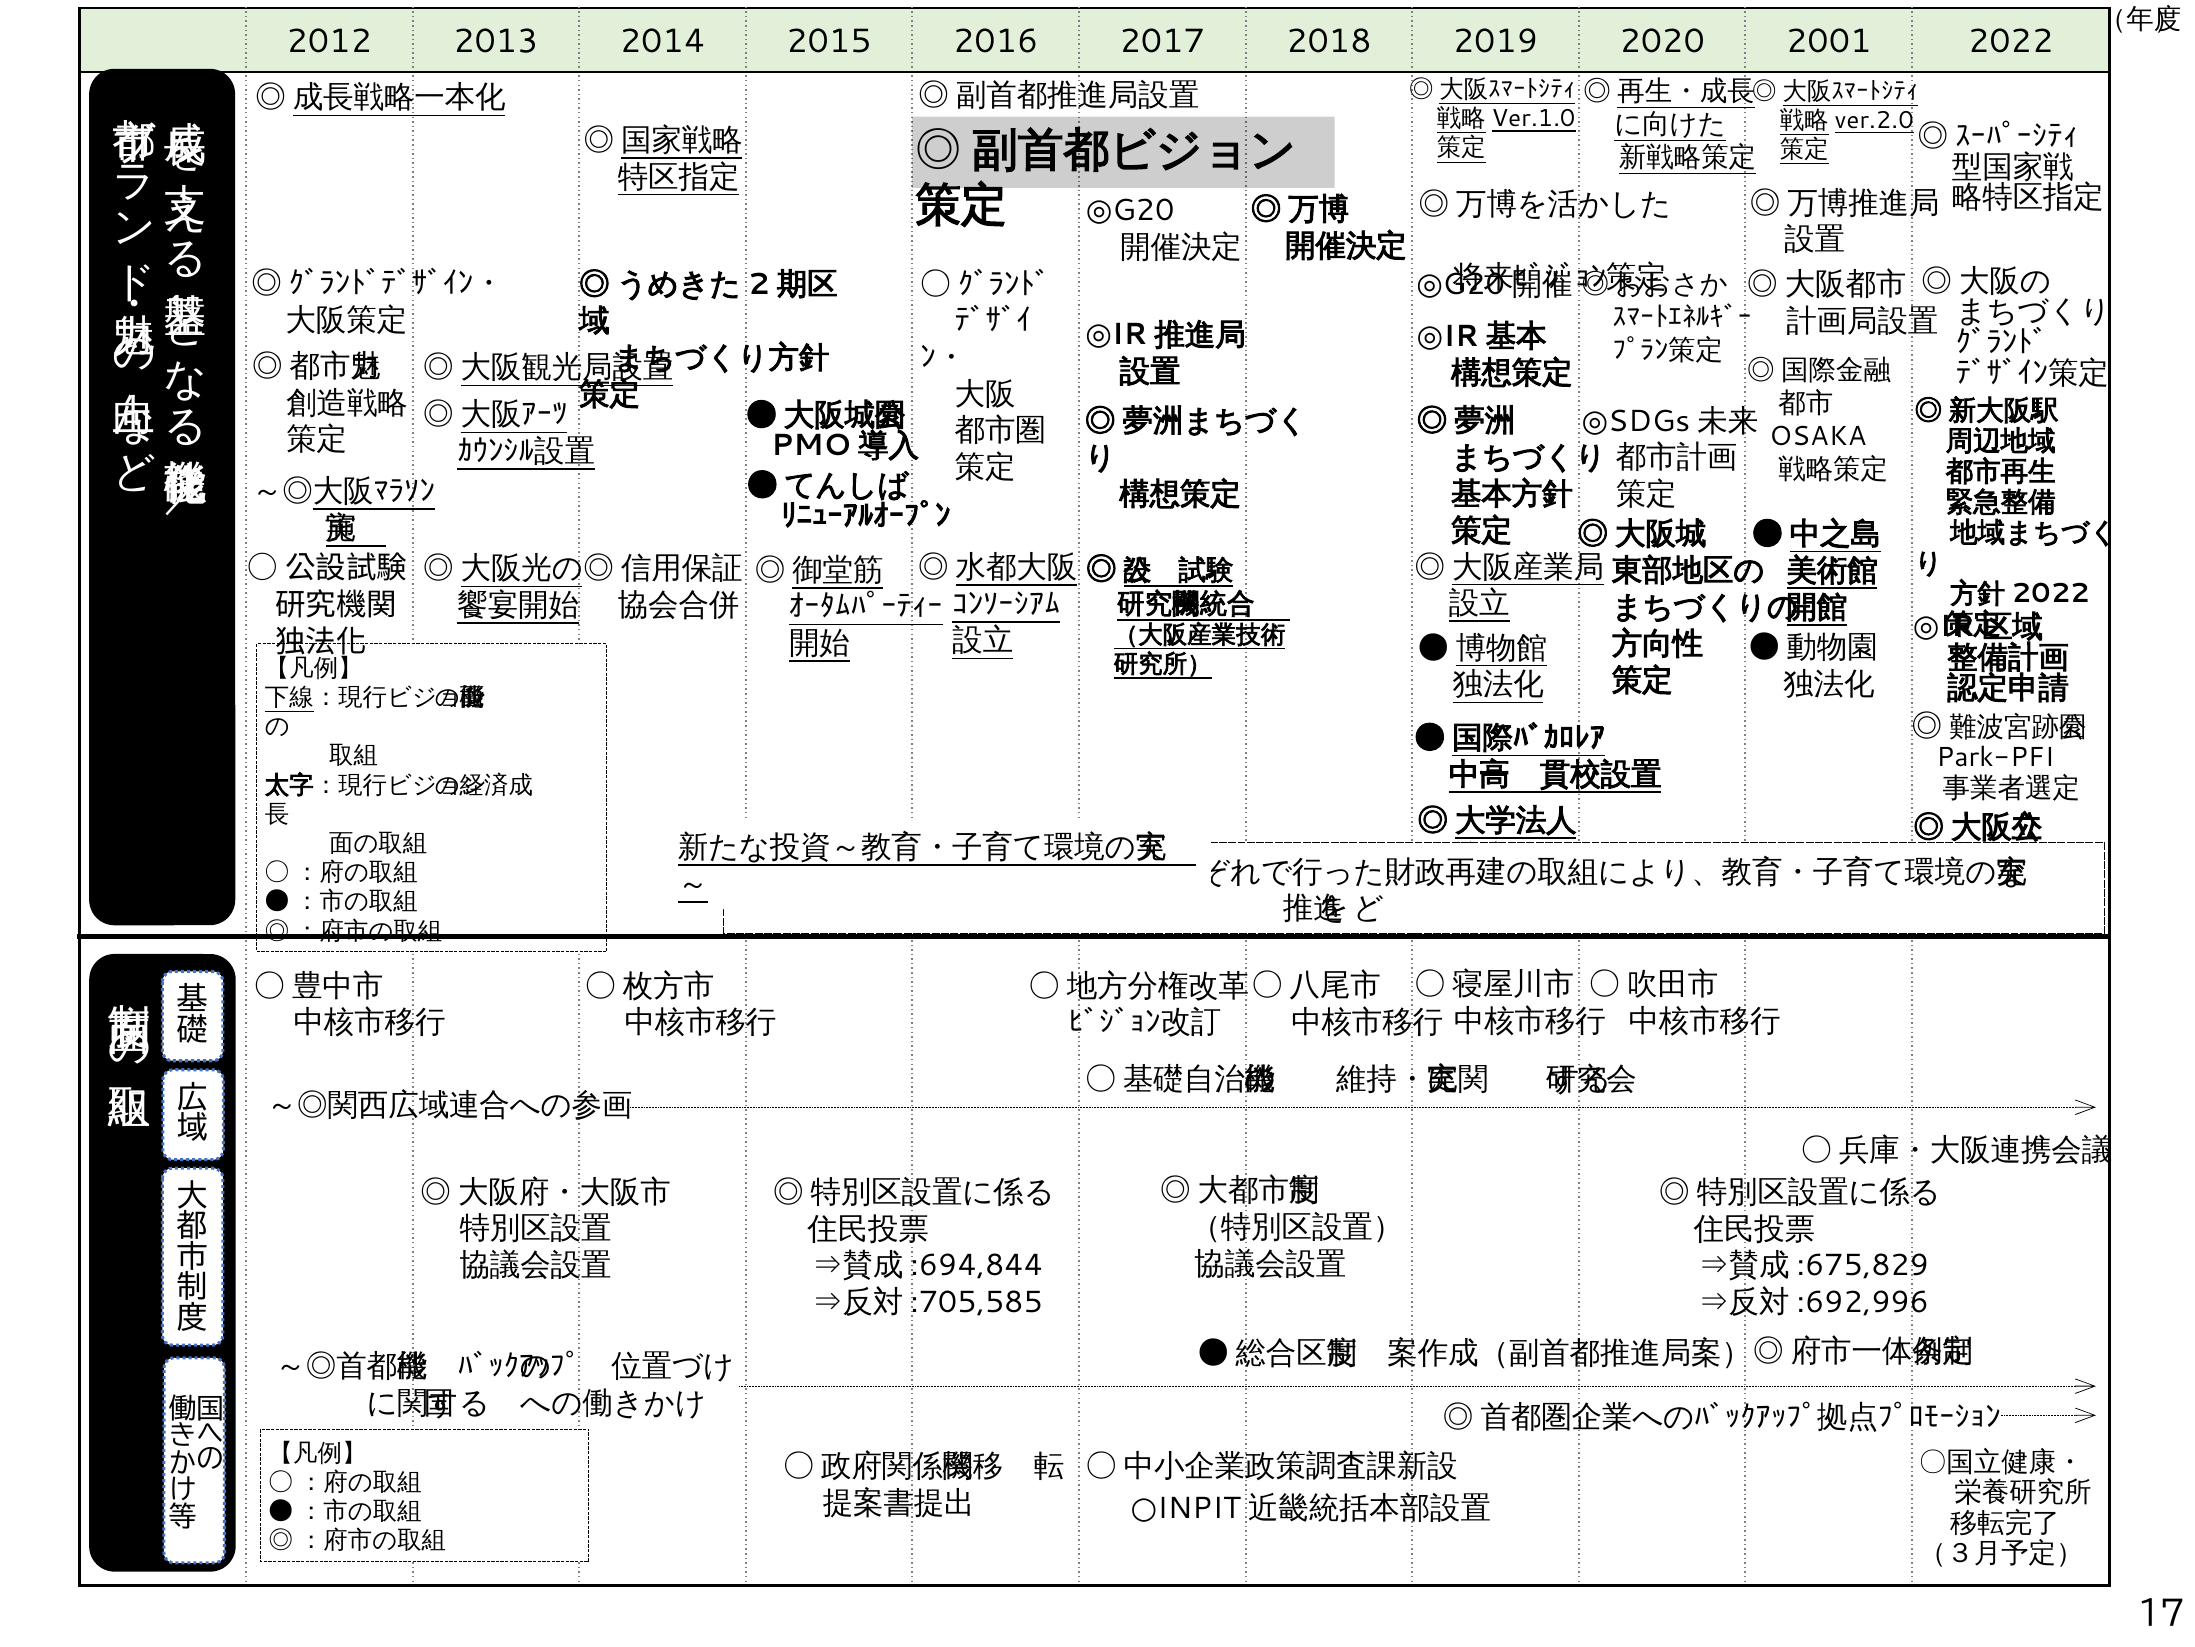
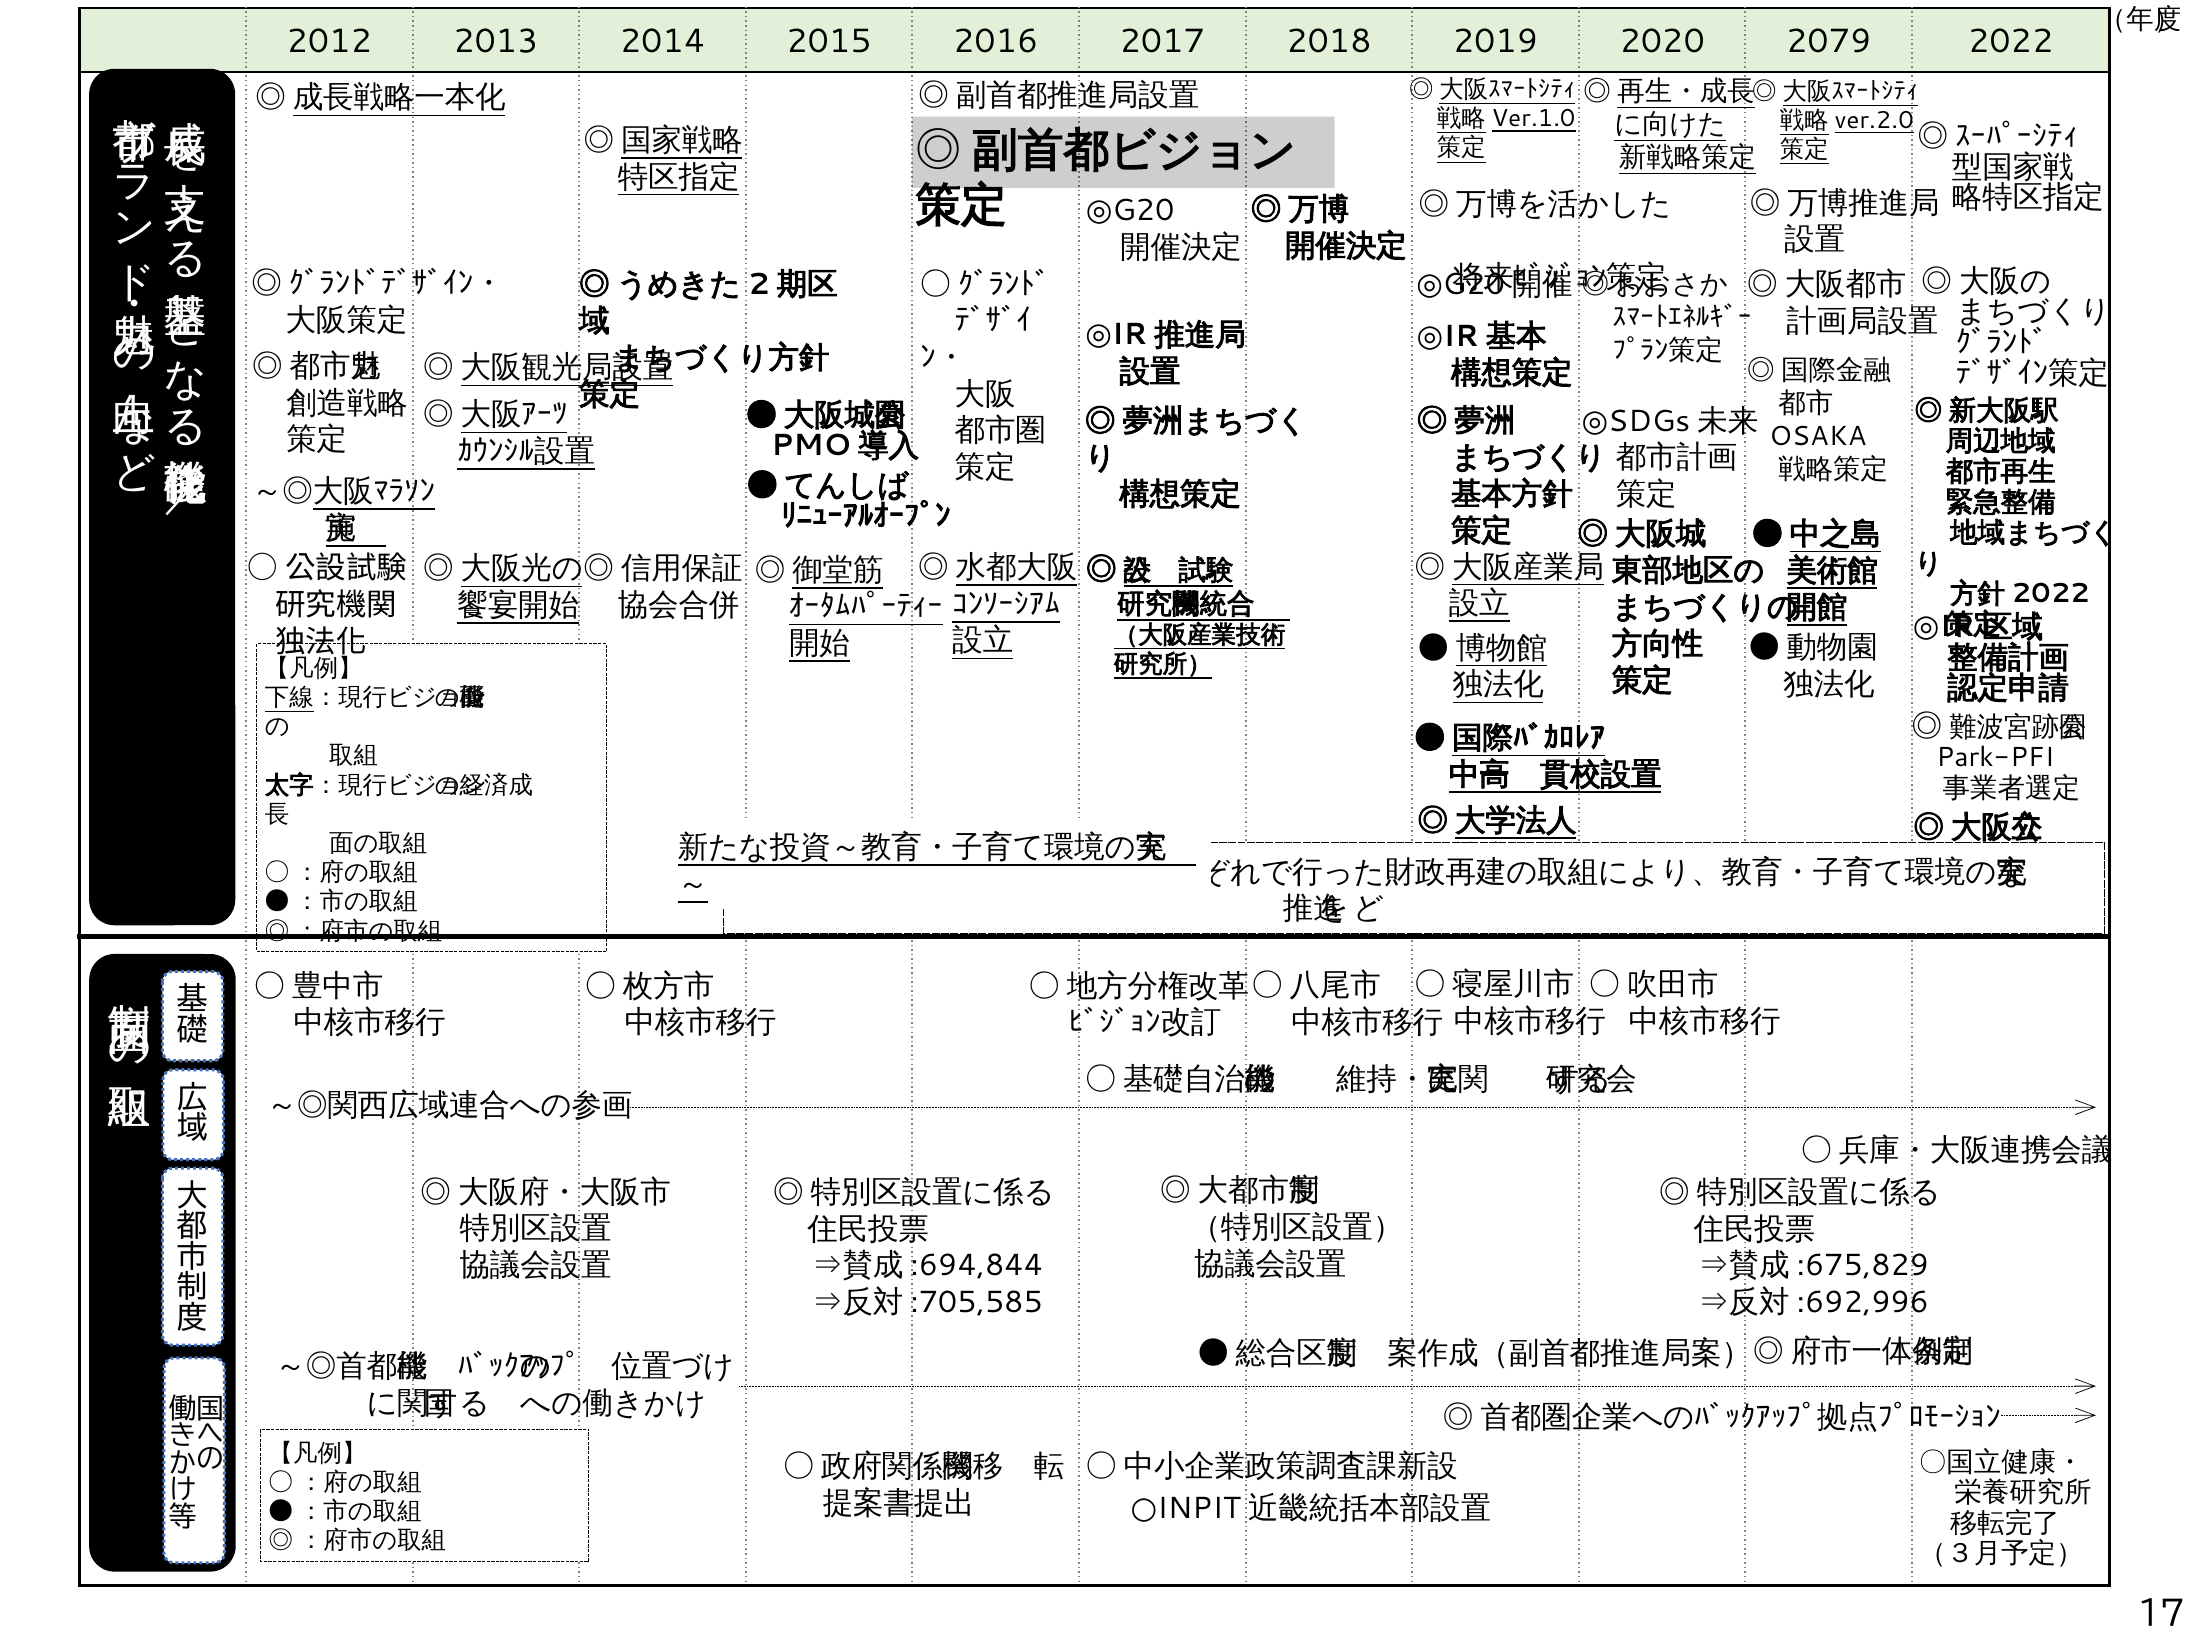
2001: 2001 -> 2079
